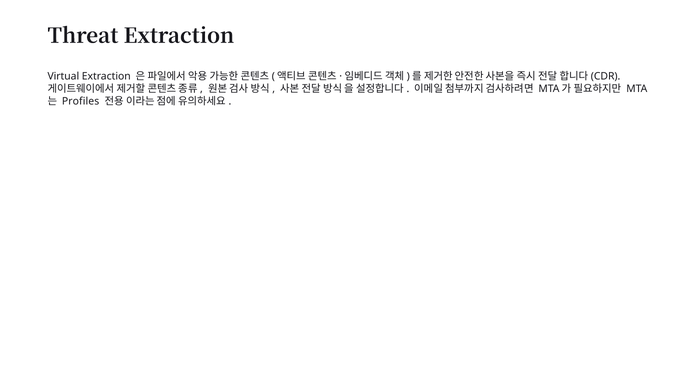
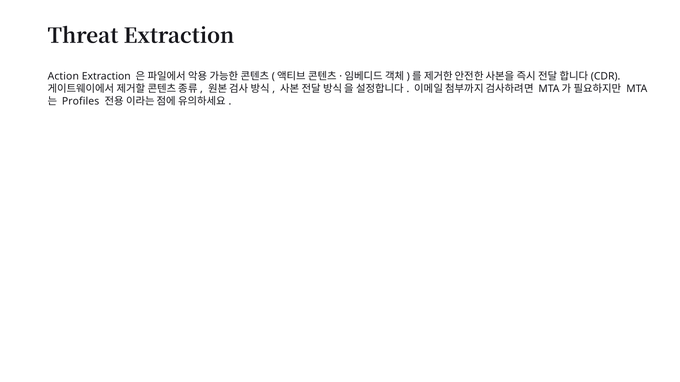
Virtual: Virtual -> Action
